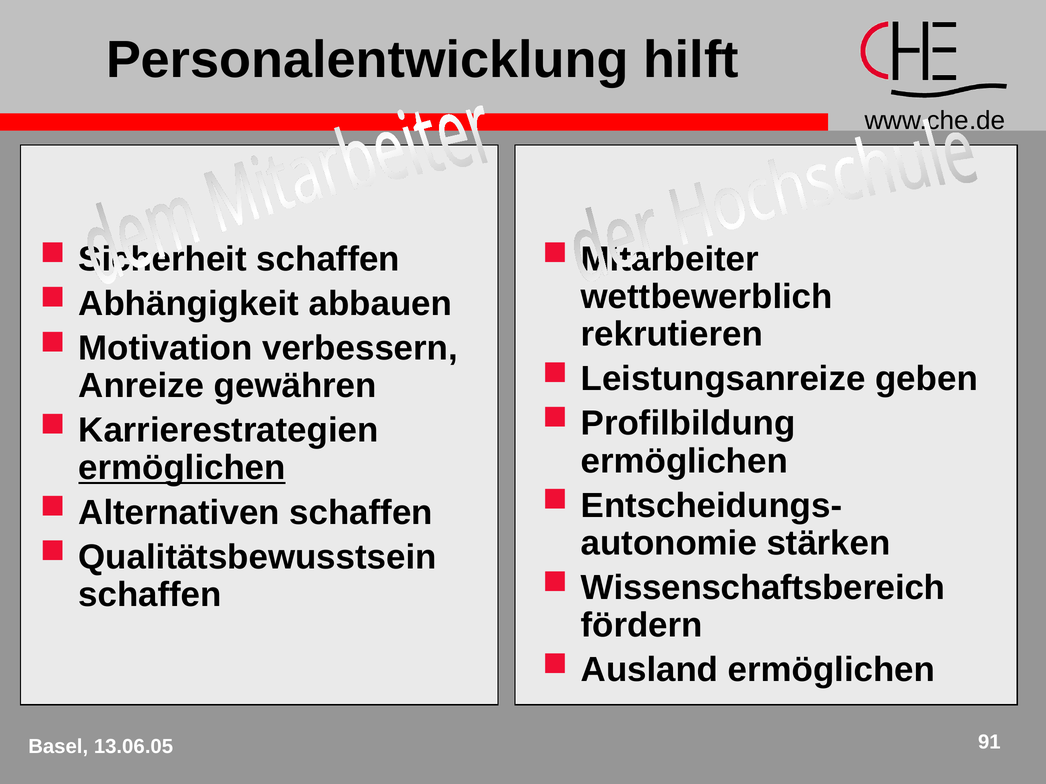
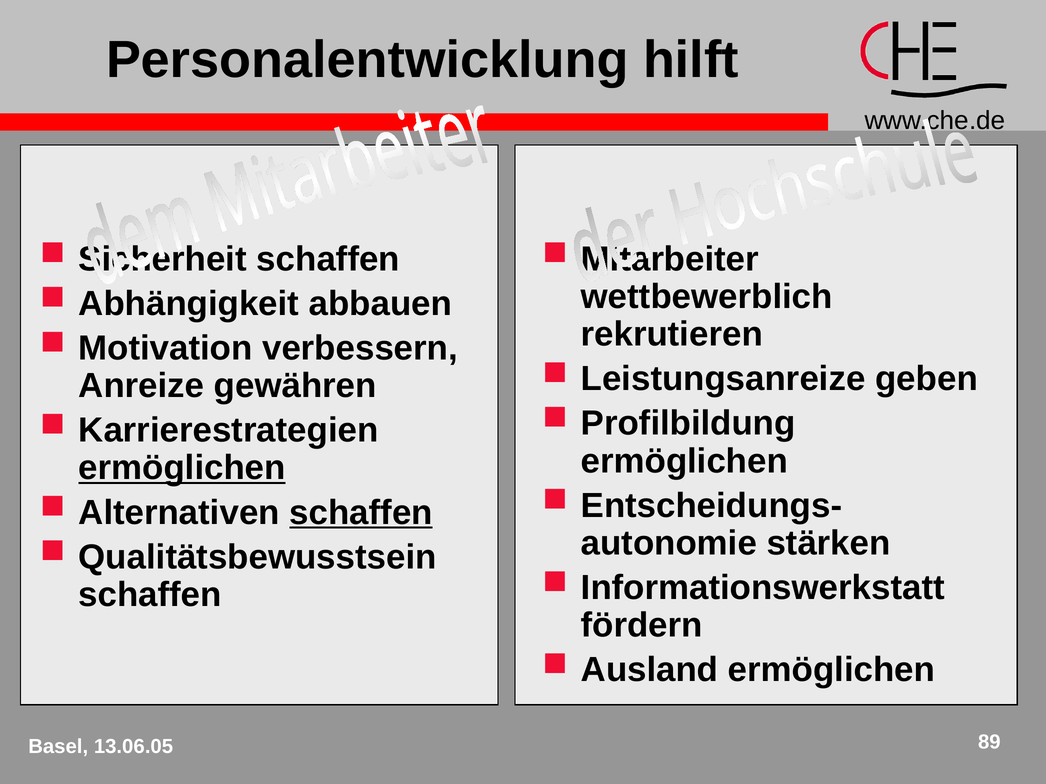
schaffen at (361, 513) underline: none -> present
Wissenschaftsbereich: Wissenschaftsbereich -> Informationswerkstatt
91: 91 -> 89
